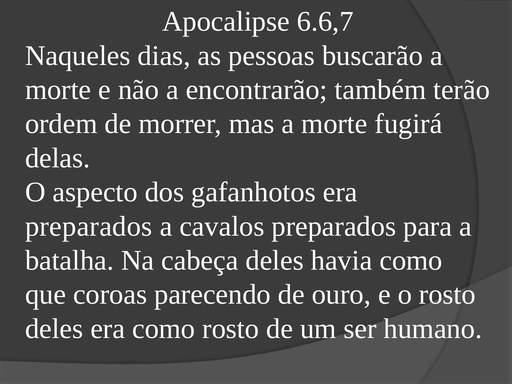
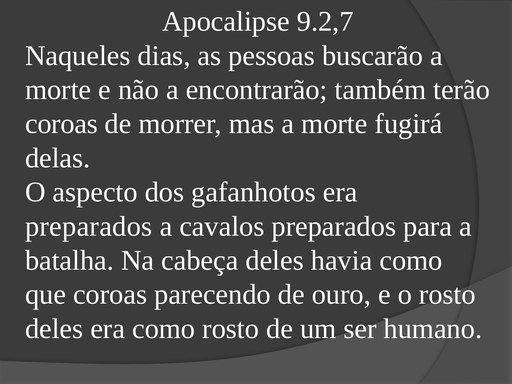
6.6,7: 6.6,7 -> 9.2,7
ordem at (61, 124): ordem -> coroas
